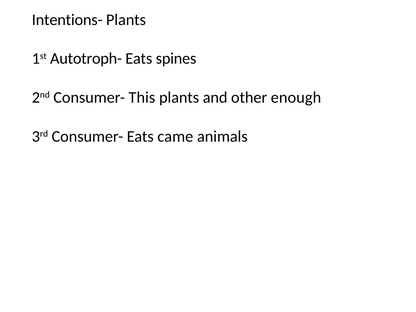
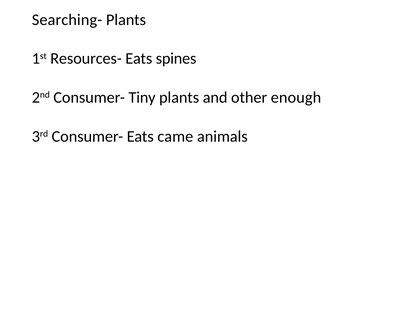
Intentions-: Intentions- -> Searching-
Autotroph-: Autotroph- -> Resources-
This: This -> Tiny
